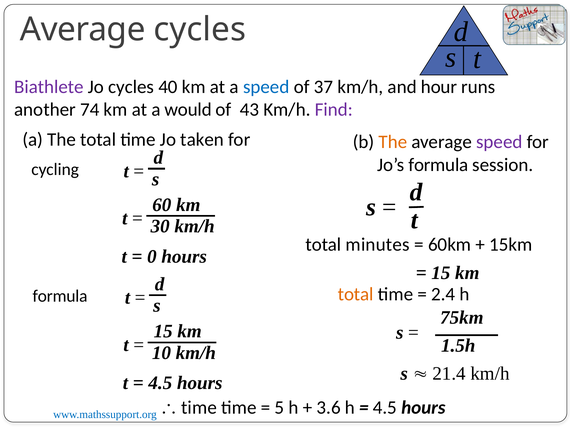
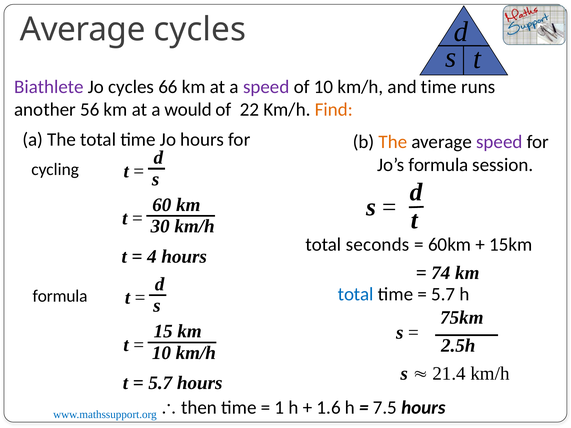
40: 40 -> 66
speed at (266, 87) colour: blue -> purple
of 37: 37 -> 10
and hour: hour -> time
74: 74 -> 56
43: 43 -> 22
Find colour: purple -> orange
Jo taken: taken -> hours
minutes: minutes -> seconds
0: 0 -> 4
15 at (441, 273): 15 -> 74
total at (356, 295) colour: orange -> blue
2.4 at (443, 295): 2.4 -> 5.7
1.5h: 1.5h -> 2.5h
4.5 at (160, 383): 4.5 -> 5.7
time at (199, 408): time -> then
5: 5 -> 1
3.6: 3.6 -> 1.6
4.5 at (385, 408): 4.5 -> 7.5
